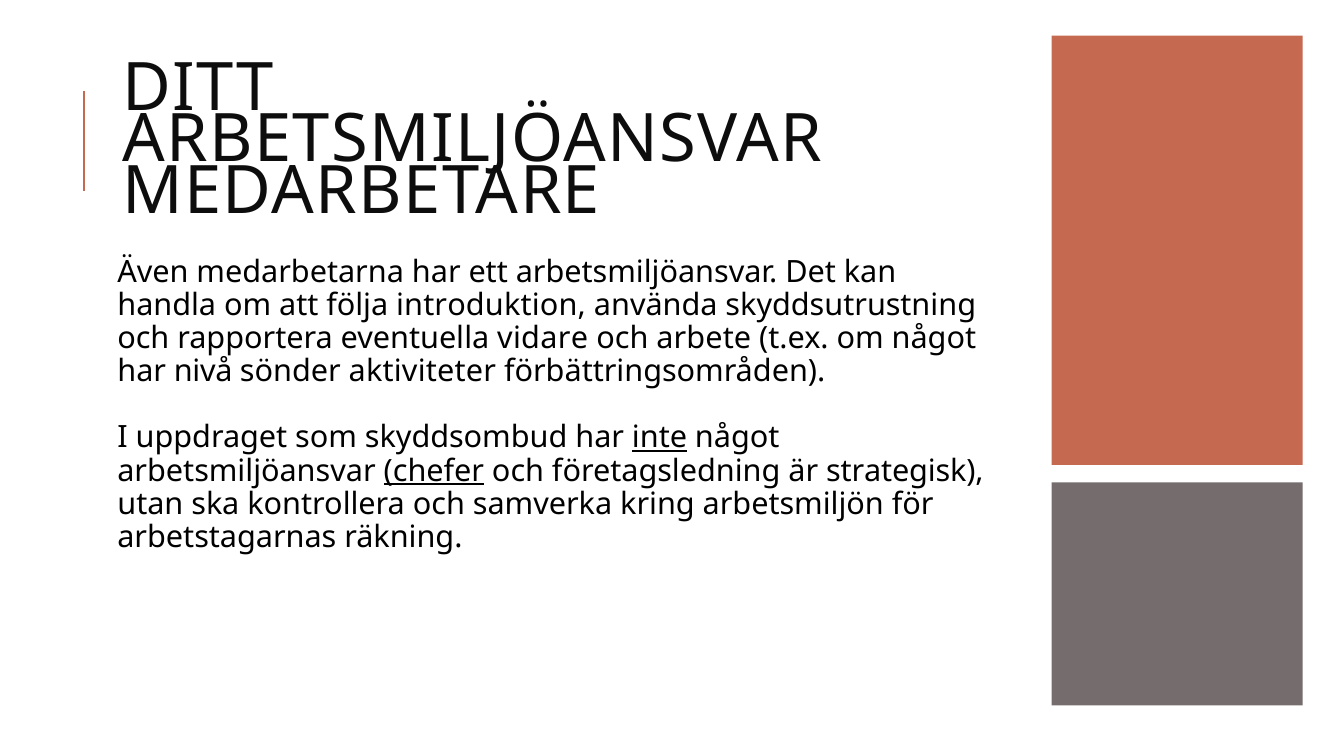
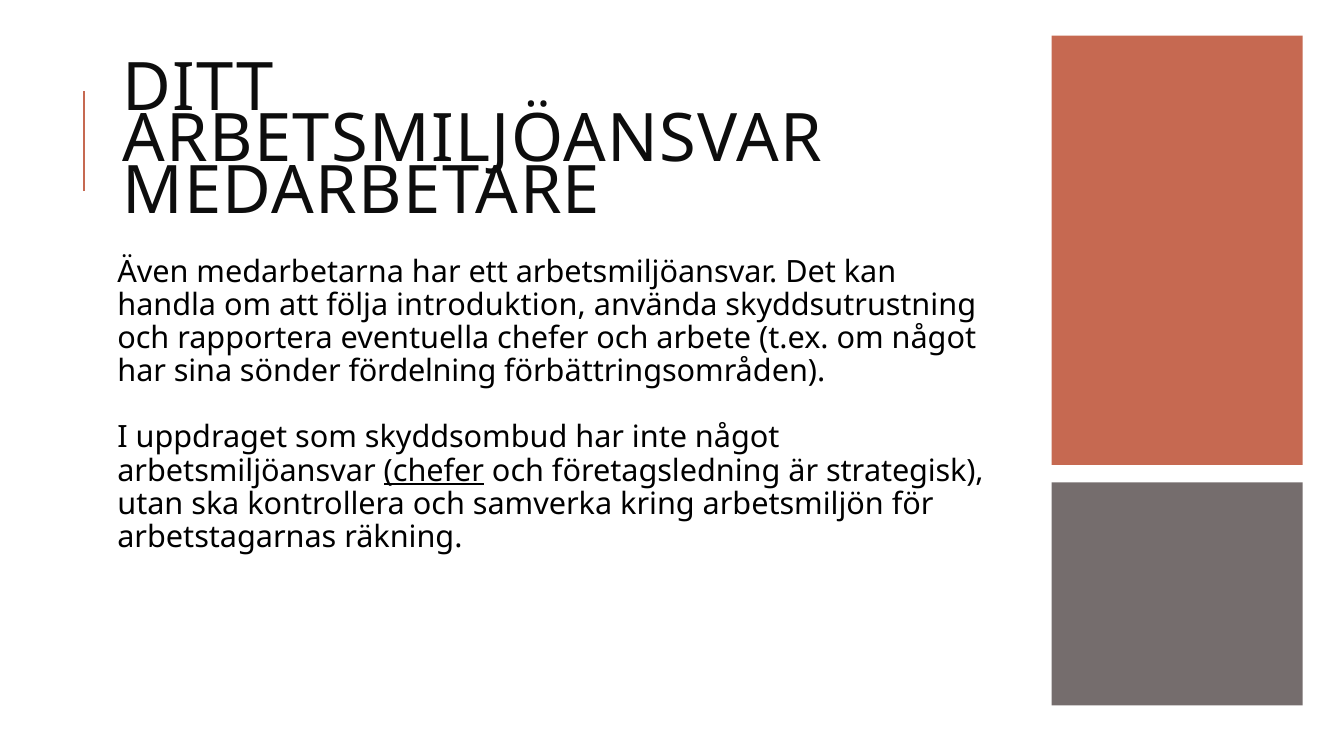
eventuella vidare: vidare -> chefer
nivå: nivå -> sina
aktiviteter: aktiviteter -> fördelning
inte underline: present -> none
